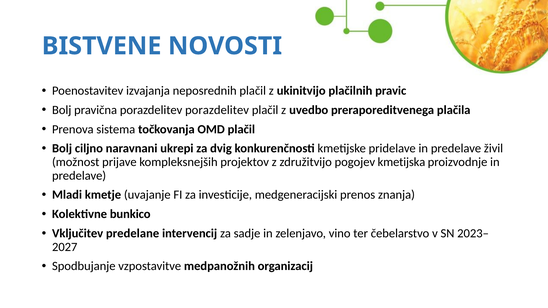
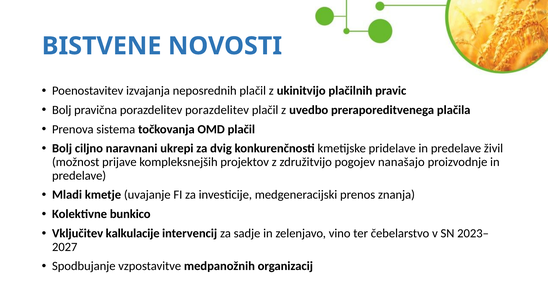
kmetijska: kmetijska -> nanašajo
predelane: predelane -> kalkulacije
